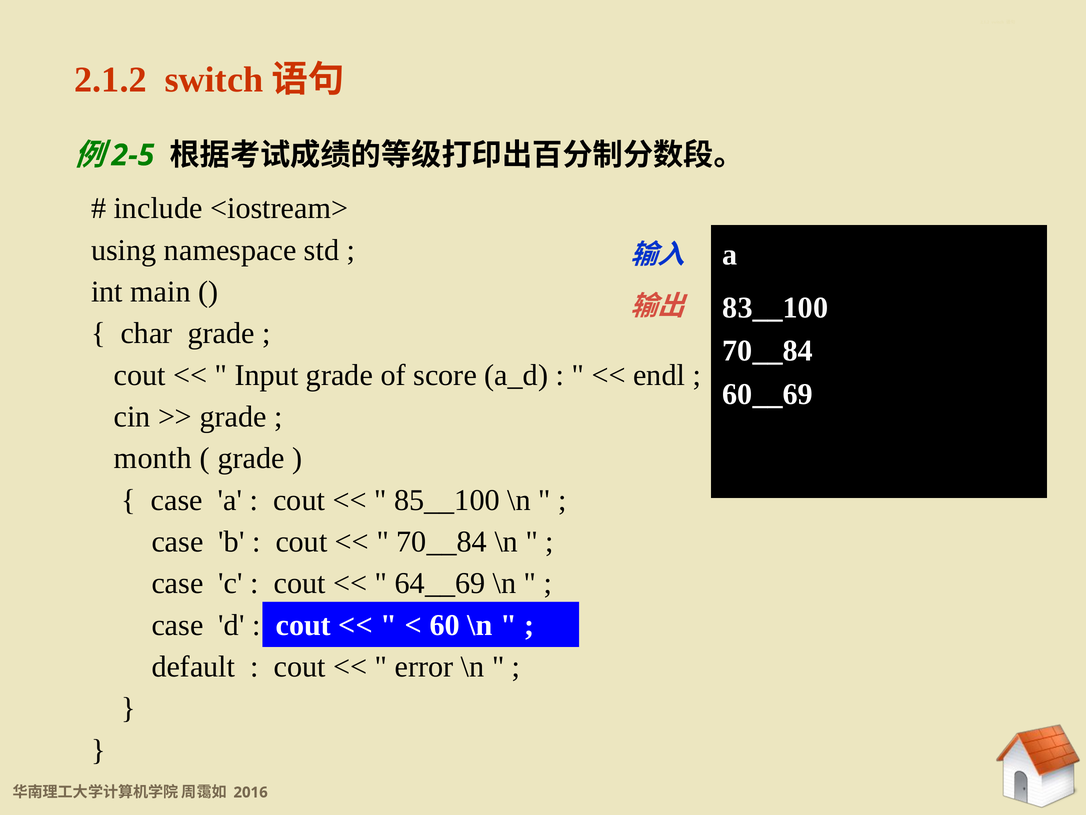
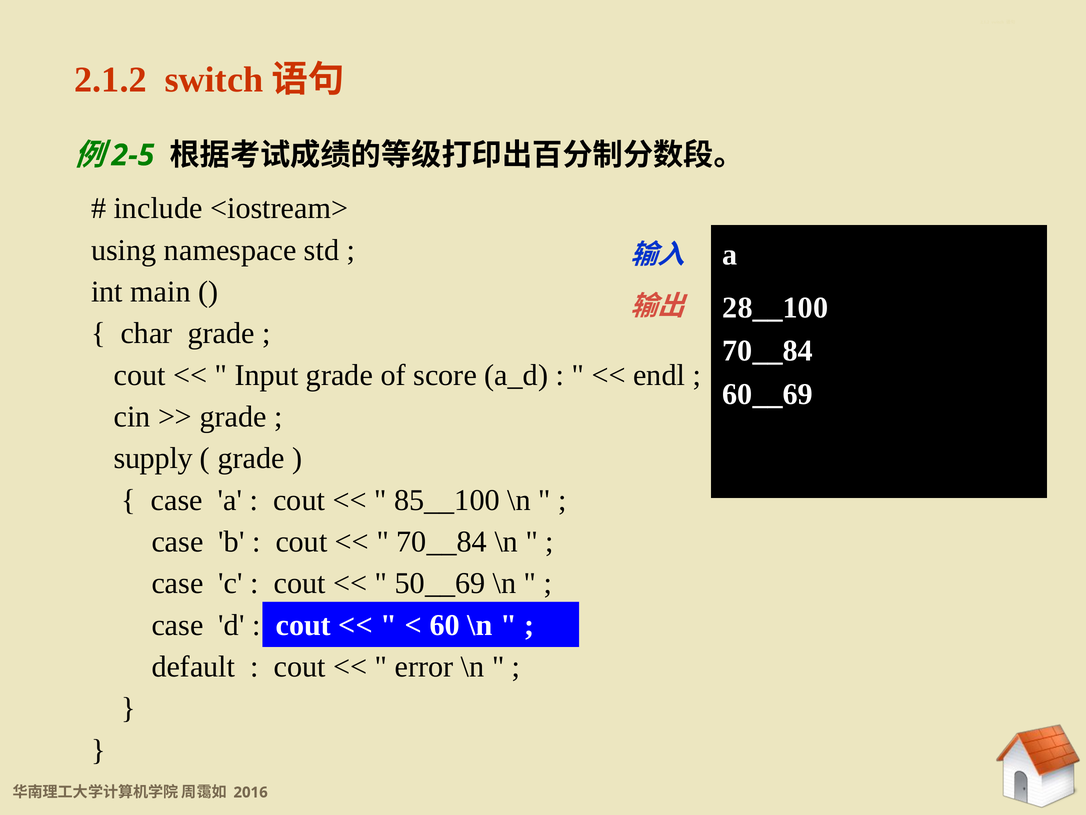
83__100: 83__100 -> 28__100
month: month -> supply
64__69: 64__69 -> 50__69
